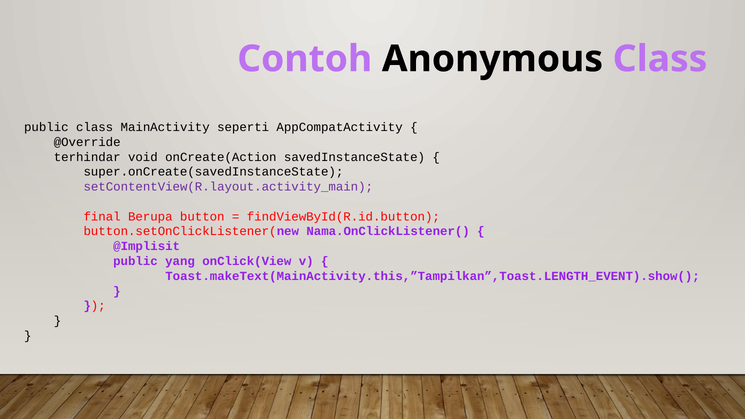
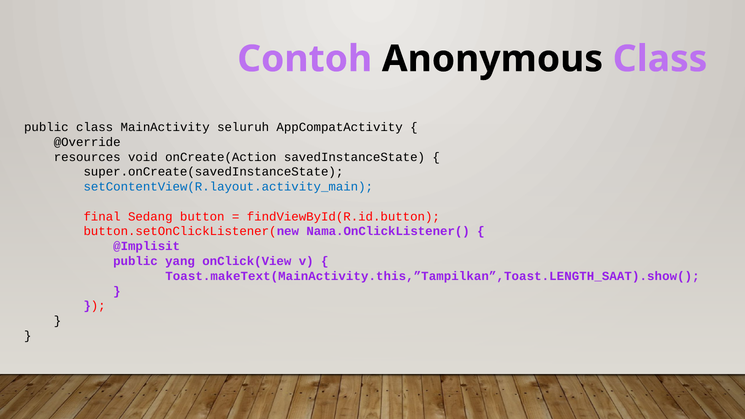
seperti: seperti -> seluruh
terhindar: terhindar -> resources
setContentView(R.layout.activity_main colour: purple -> blue
Berupa: Berupa -> Sedang
Toast.makeText(MainActivity.this,”Tampilkan”,Toast.LENGTH_EVENT).show(: Toast.makeText(MainActivity.this,”Tampilkan”,Toast.LENGTH_EVENT).show( -> Toast.makeText(MainActivity.this,”Tampilkan”,Toast.LENGTH_SAAT).show(
